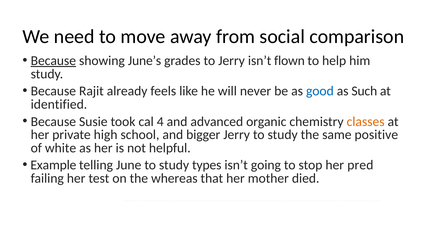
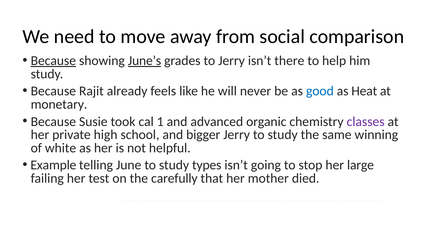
June’s underline: none -> present
flown: flown -> there
Such: Such -> Heat
identified: identified -> monetary
4: 4 -> 1
classes colour: orange -> purple
positive: positive -> winning
pred: pred -> large
whereas: whereas -> carefully
